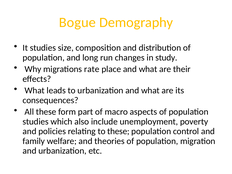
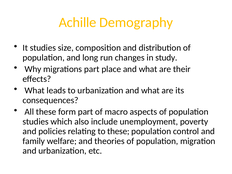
Bogue: Bogue -> Achille
migrations rate: rate -> part
